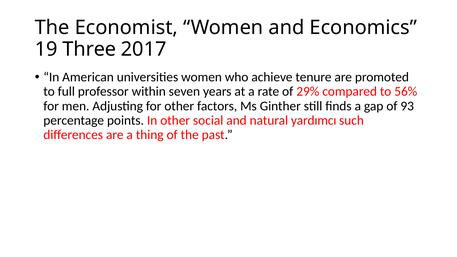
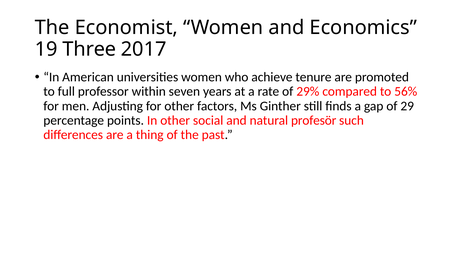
93: 93 -> 29
yardımcı: yardımcı -> profesör
